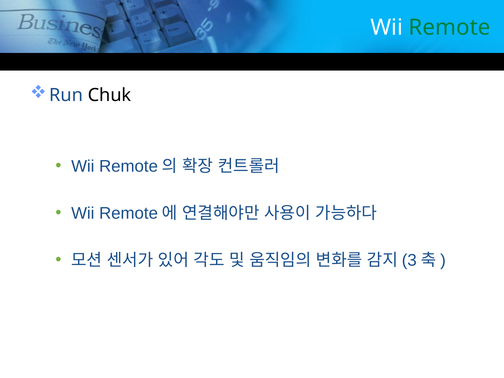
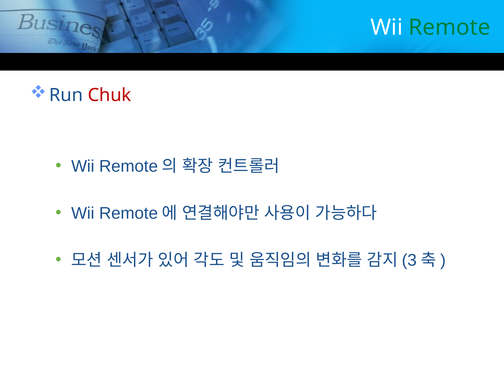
Chuk colour: black -> red
